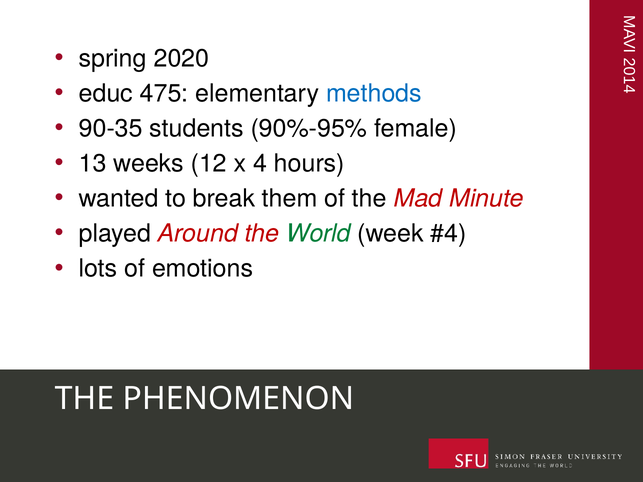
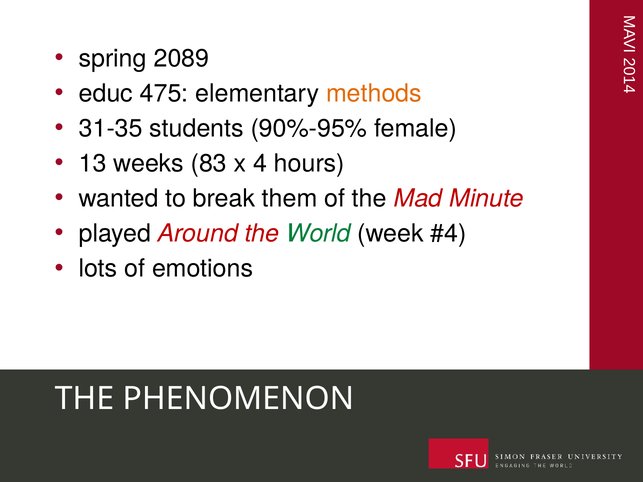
2020: 2020 -> 2089
methods colour: blue -> orange
90-35: 90-35 -> 31-35
12: 12 -> 83
